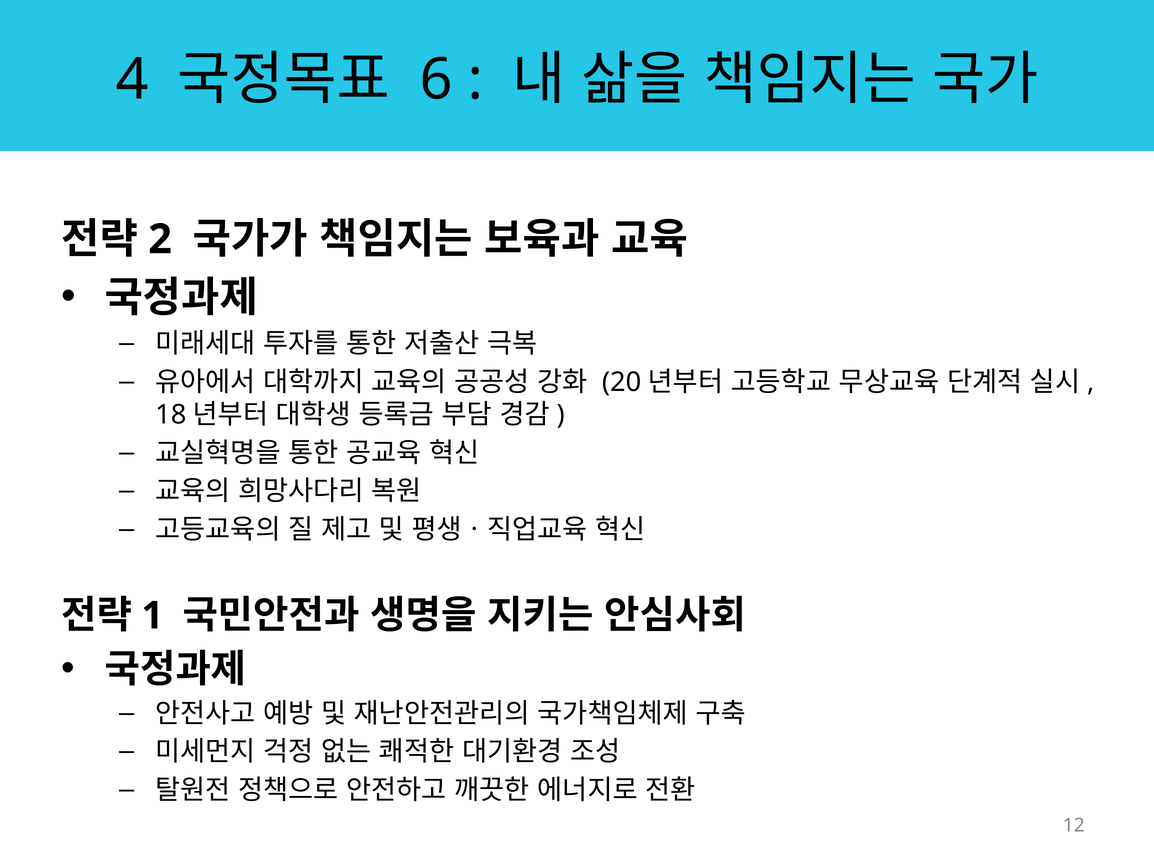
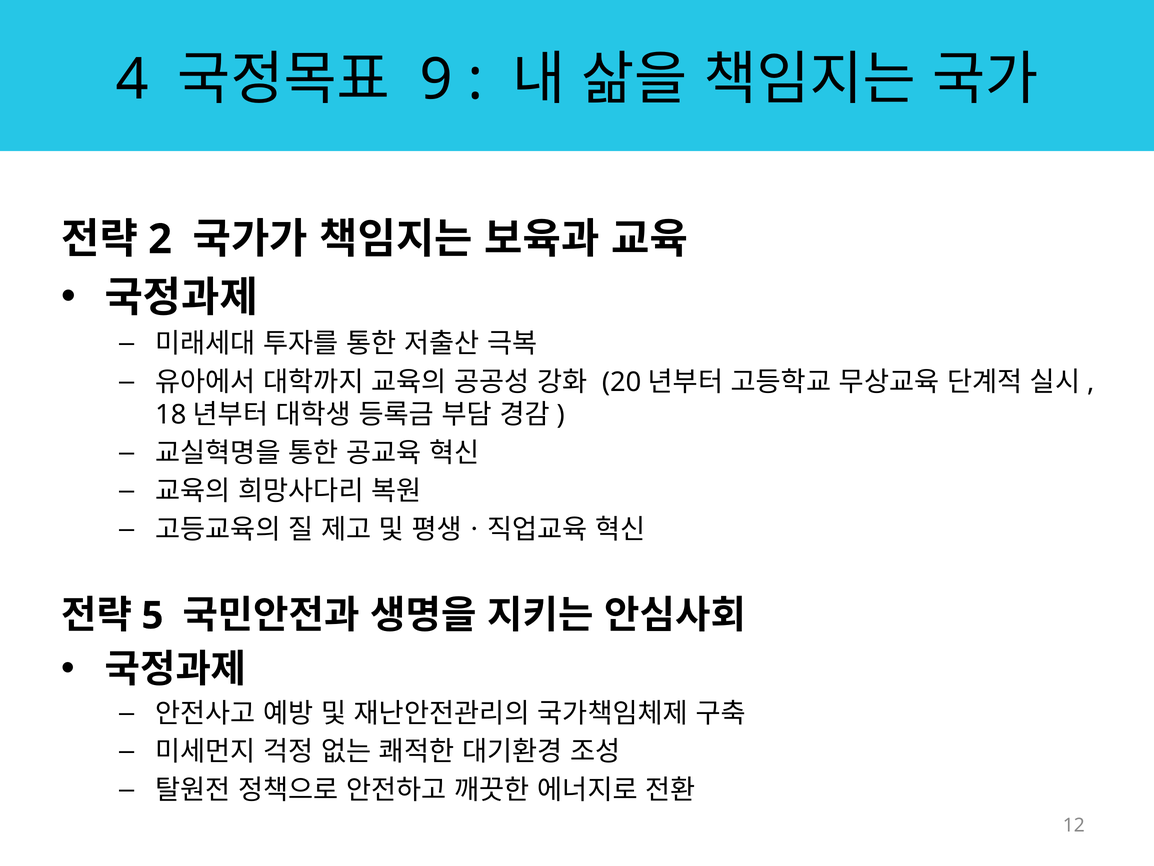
6: 6 -> 9
1: 1 -> 5
